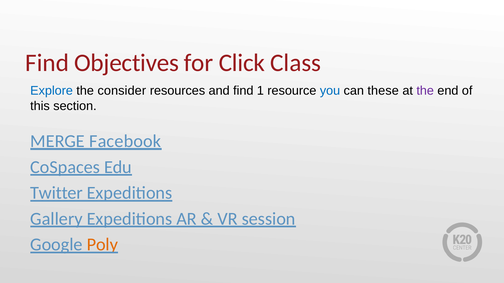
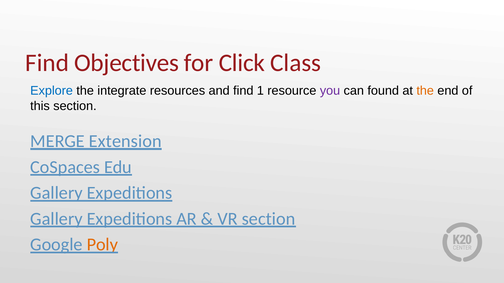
consider: consider -> integrate
you colour: blue -> purple
these: these -> found
the at (425, 91) colour: purple -> orange
Facebook: Facebook -> Extension
Twitter at (57, 193): Twitter -> Gallery
VR session: session -> section
